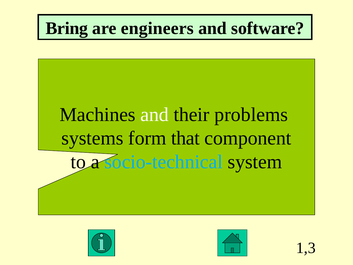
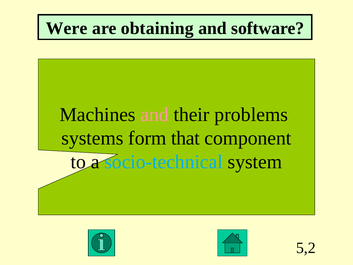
Bring: Bring -> Were
engineers: engineers -> obtaining
and at (155, 115) colour: white -> pink
1,3: 1,3 -> 5,2
